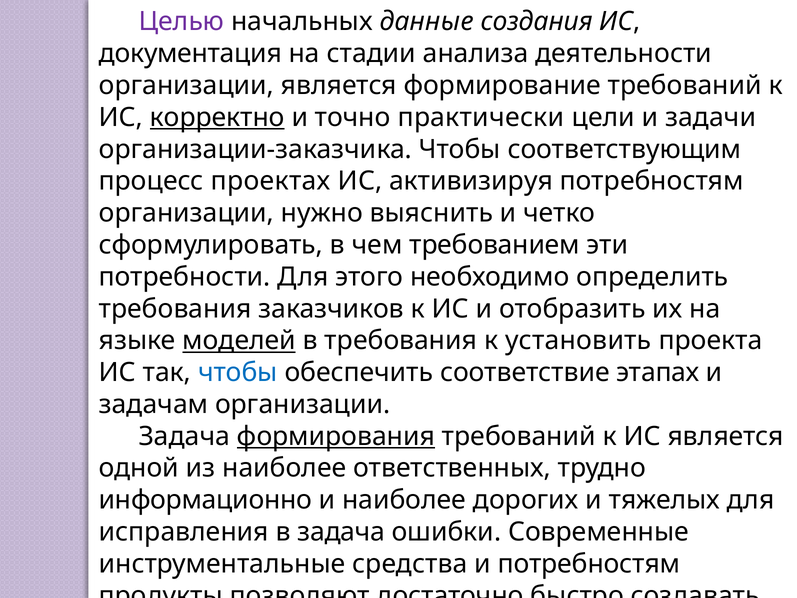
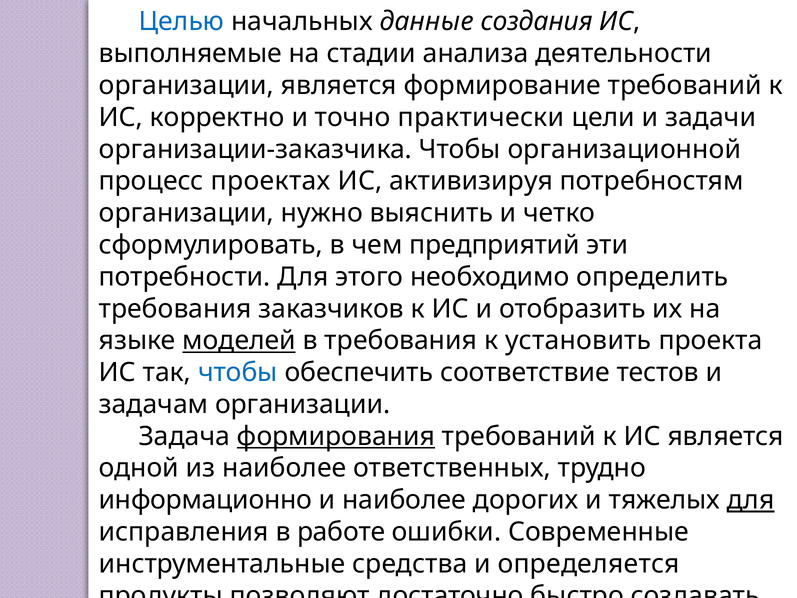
Целью colour: purple -> blue
документация: документация -> выполняемые
корректно underline: present -> none
соответствующим: соответствующим -> организационной
требованием: требованием -> предприятий
этапах: этапах -> тестов
для at (751, 500) underline: none -> present
в задача: задача -> работе
и потребностям: потребностям -> определяется
